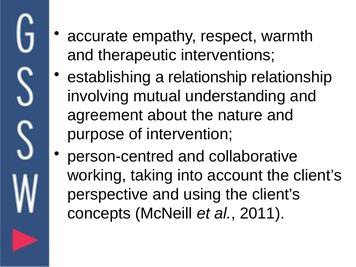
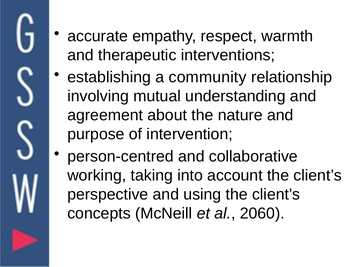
a relationship: relationship -> community
2011: 2011 -> 2060
